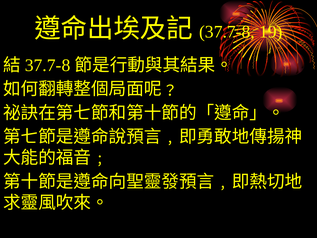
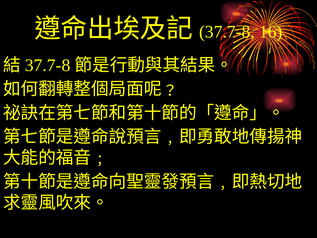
19: 19 -> 16
